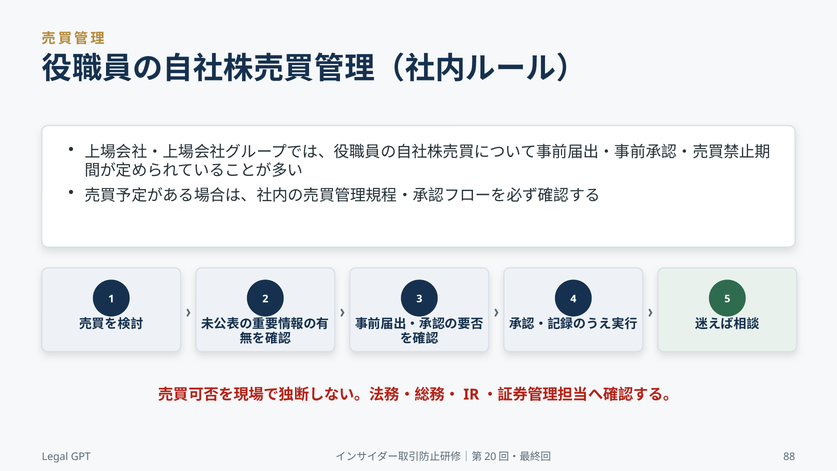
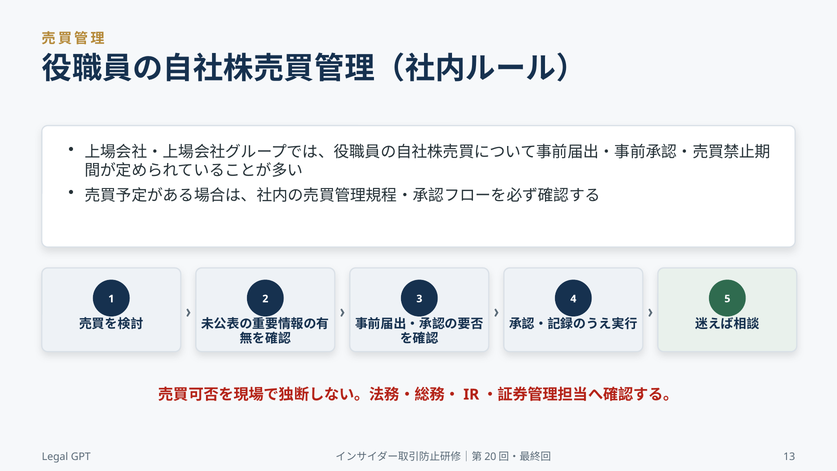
88: 88 -> 13
